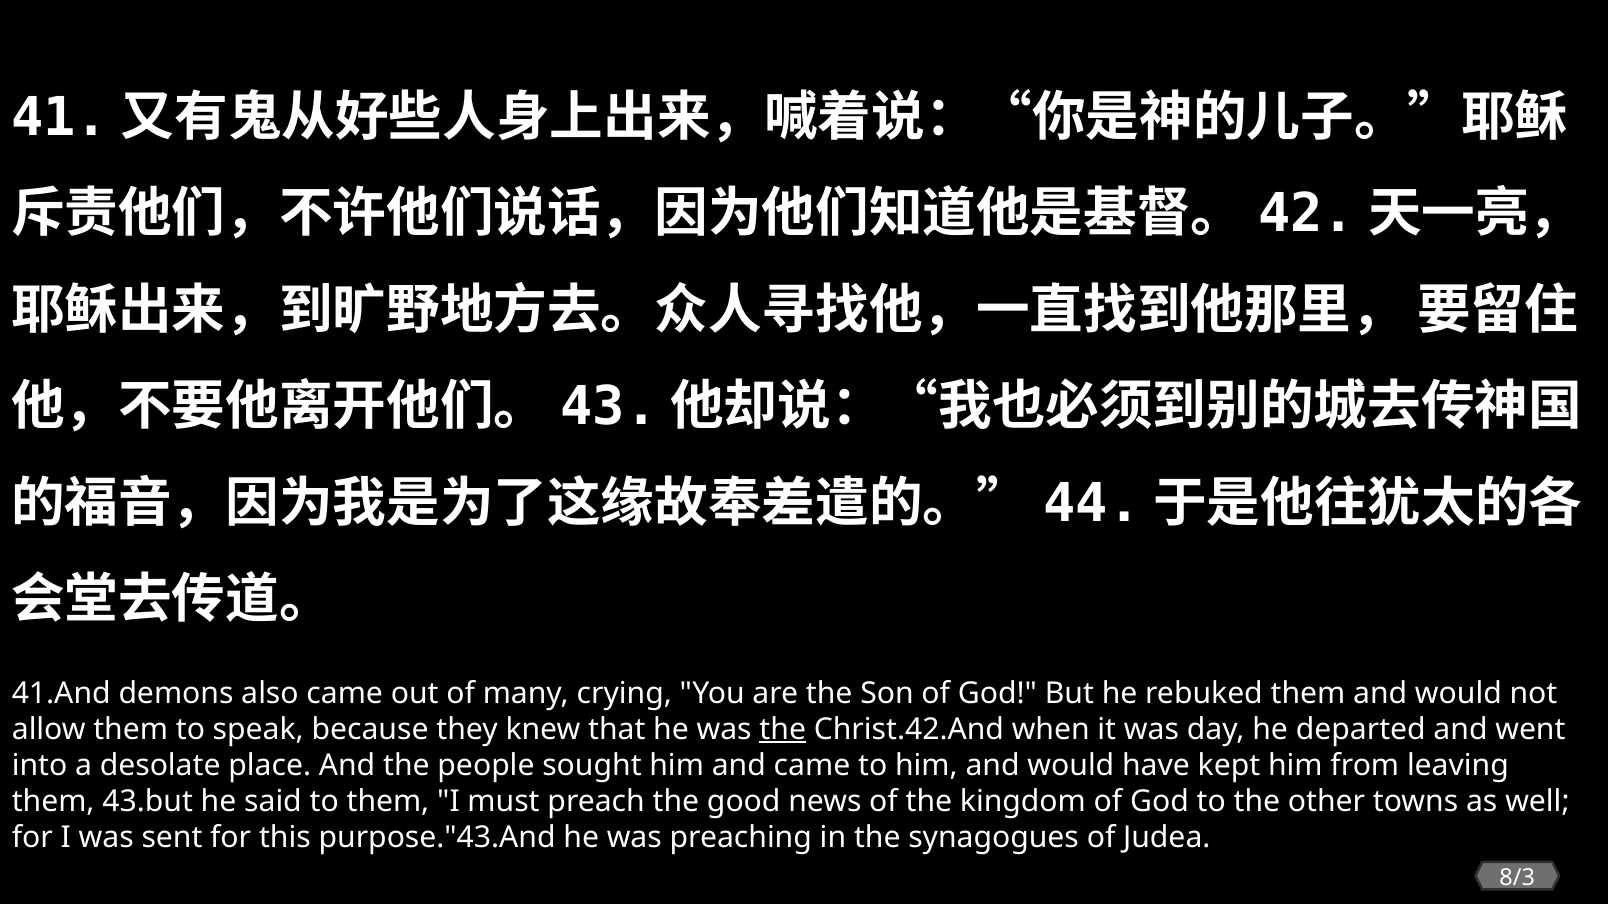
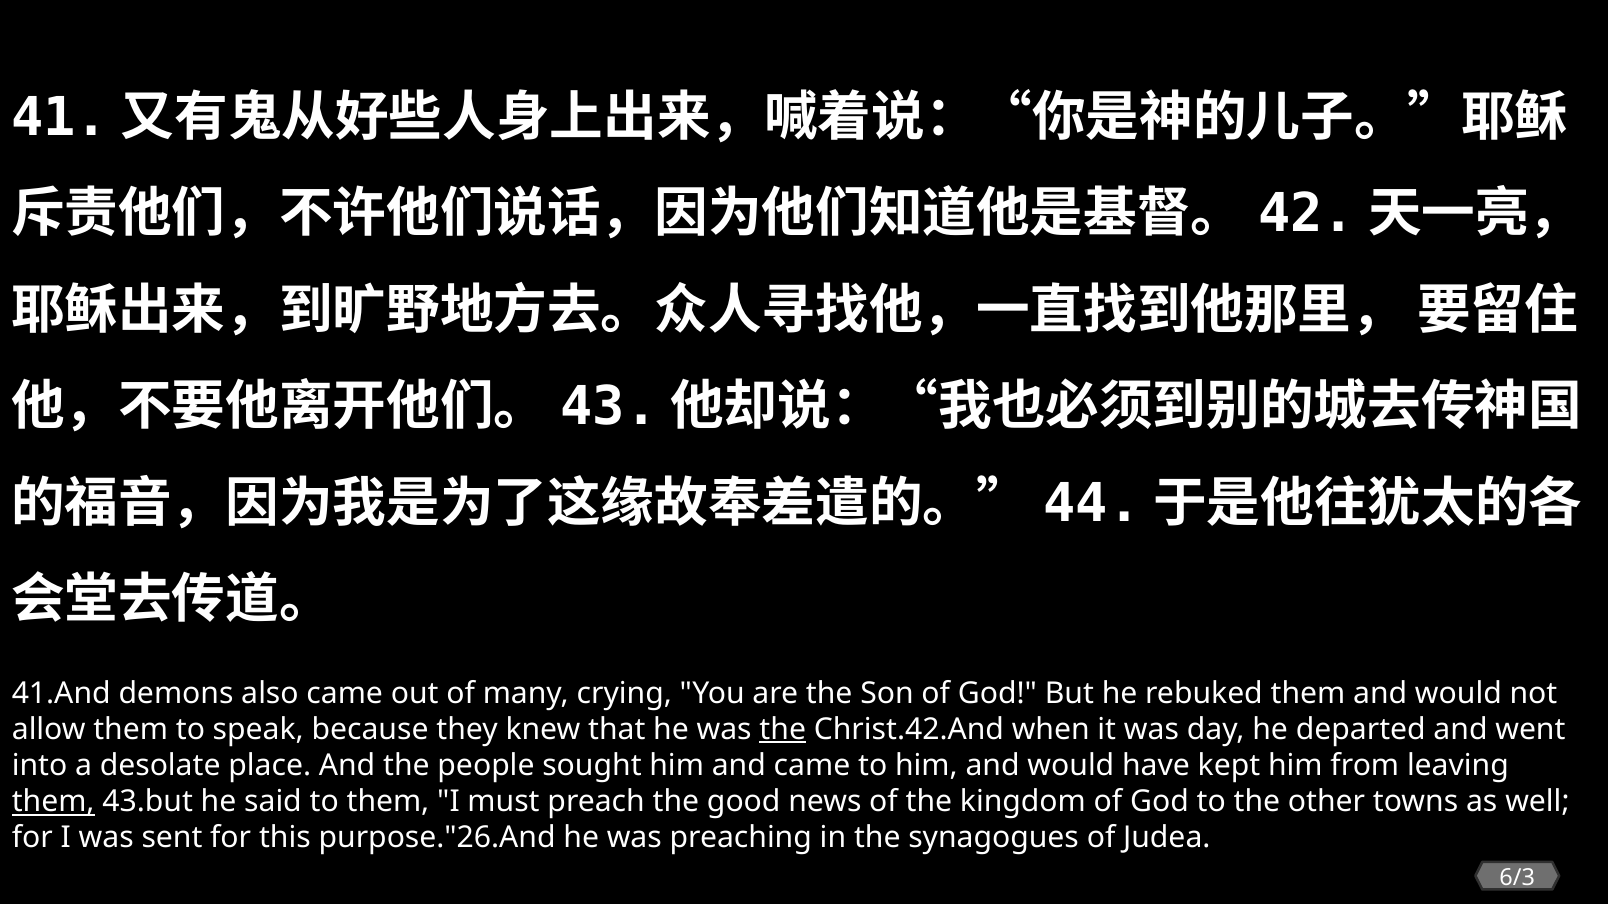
them at (53, 802) underline: none -> present
purpose."43.And: purpose."43.And -> purpose."26.And
8/3: 8/3 -> 6/3
